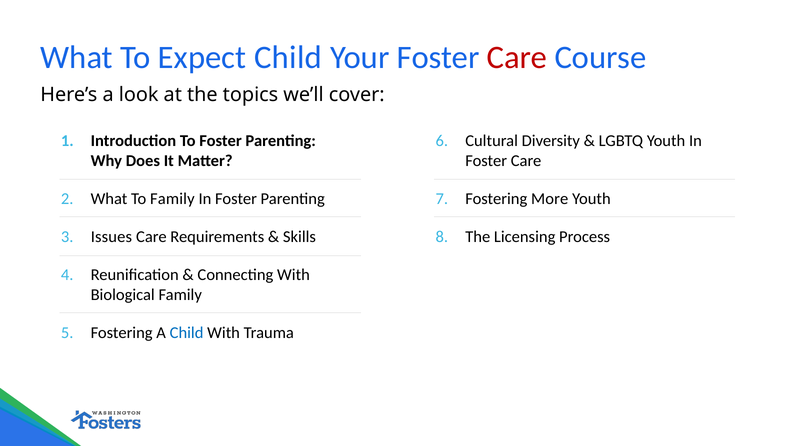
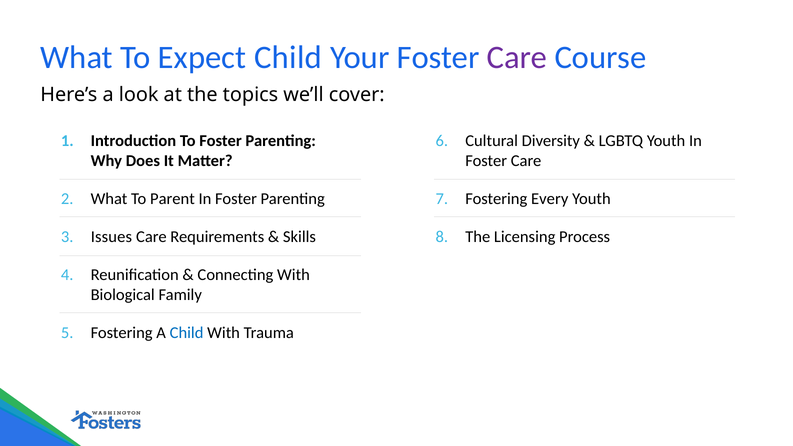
Care at (517, 57) colour: red -> purple
To Family: Family -> Parent
More: More -> Every
